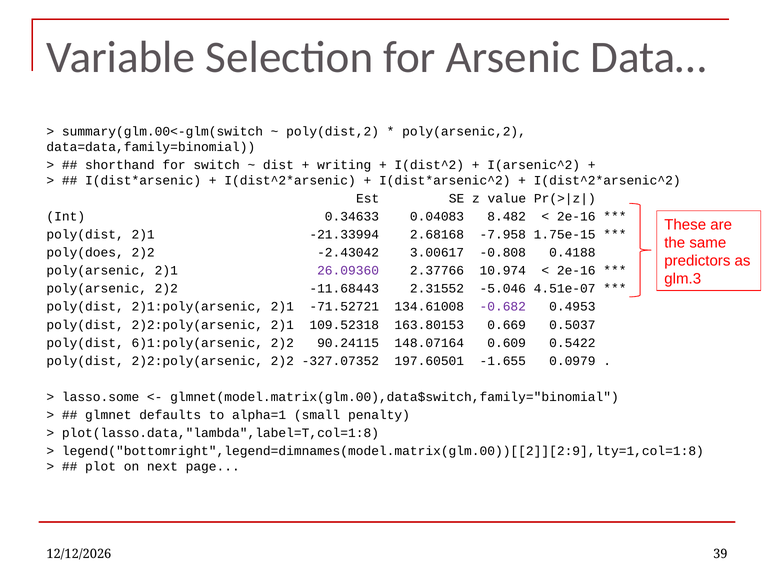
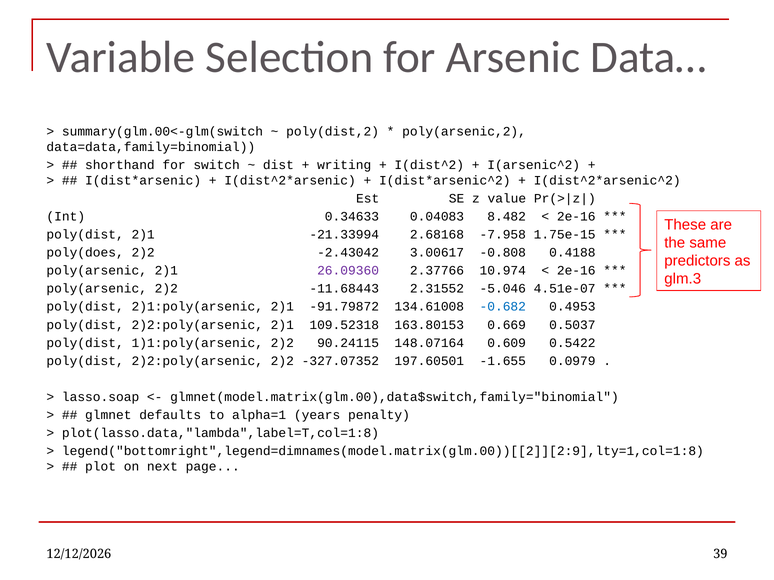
-71.52721: -71.52721 -> -91.79872
-0.682 colour: purple -> blue
6)1:poly(arsenic: 6)1:poly(arsenic -> 1)1:poly(arsenic
lasso.some: lasso.some -> lasso.soap
small: small -> years
